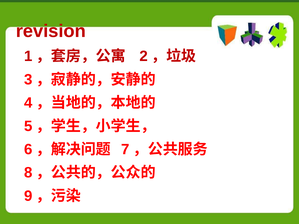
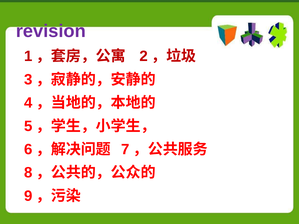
revision colour: red -> purple
